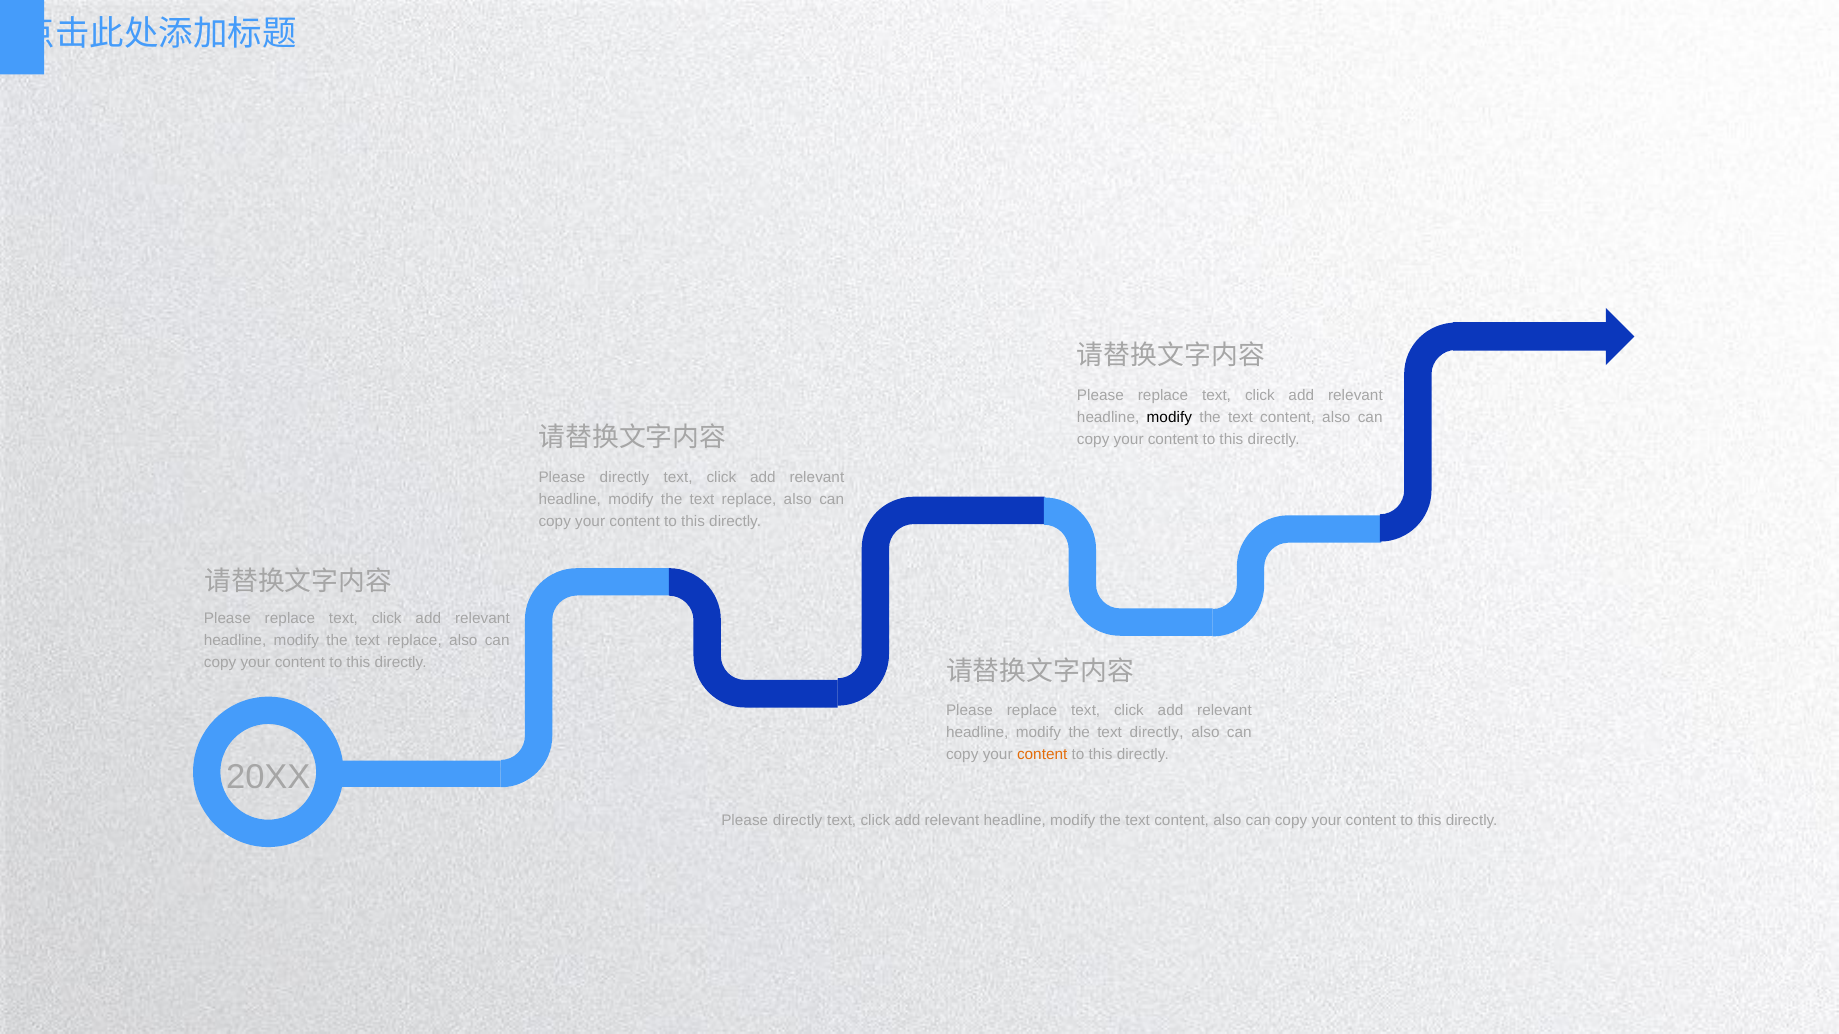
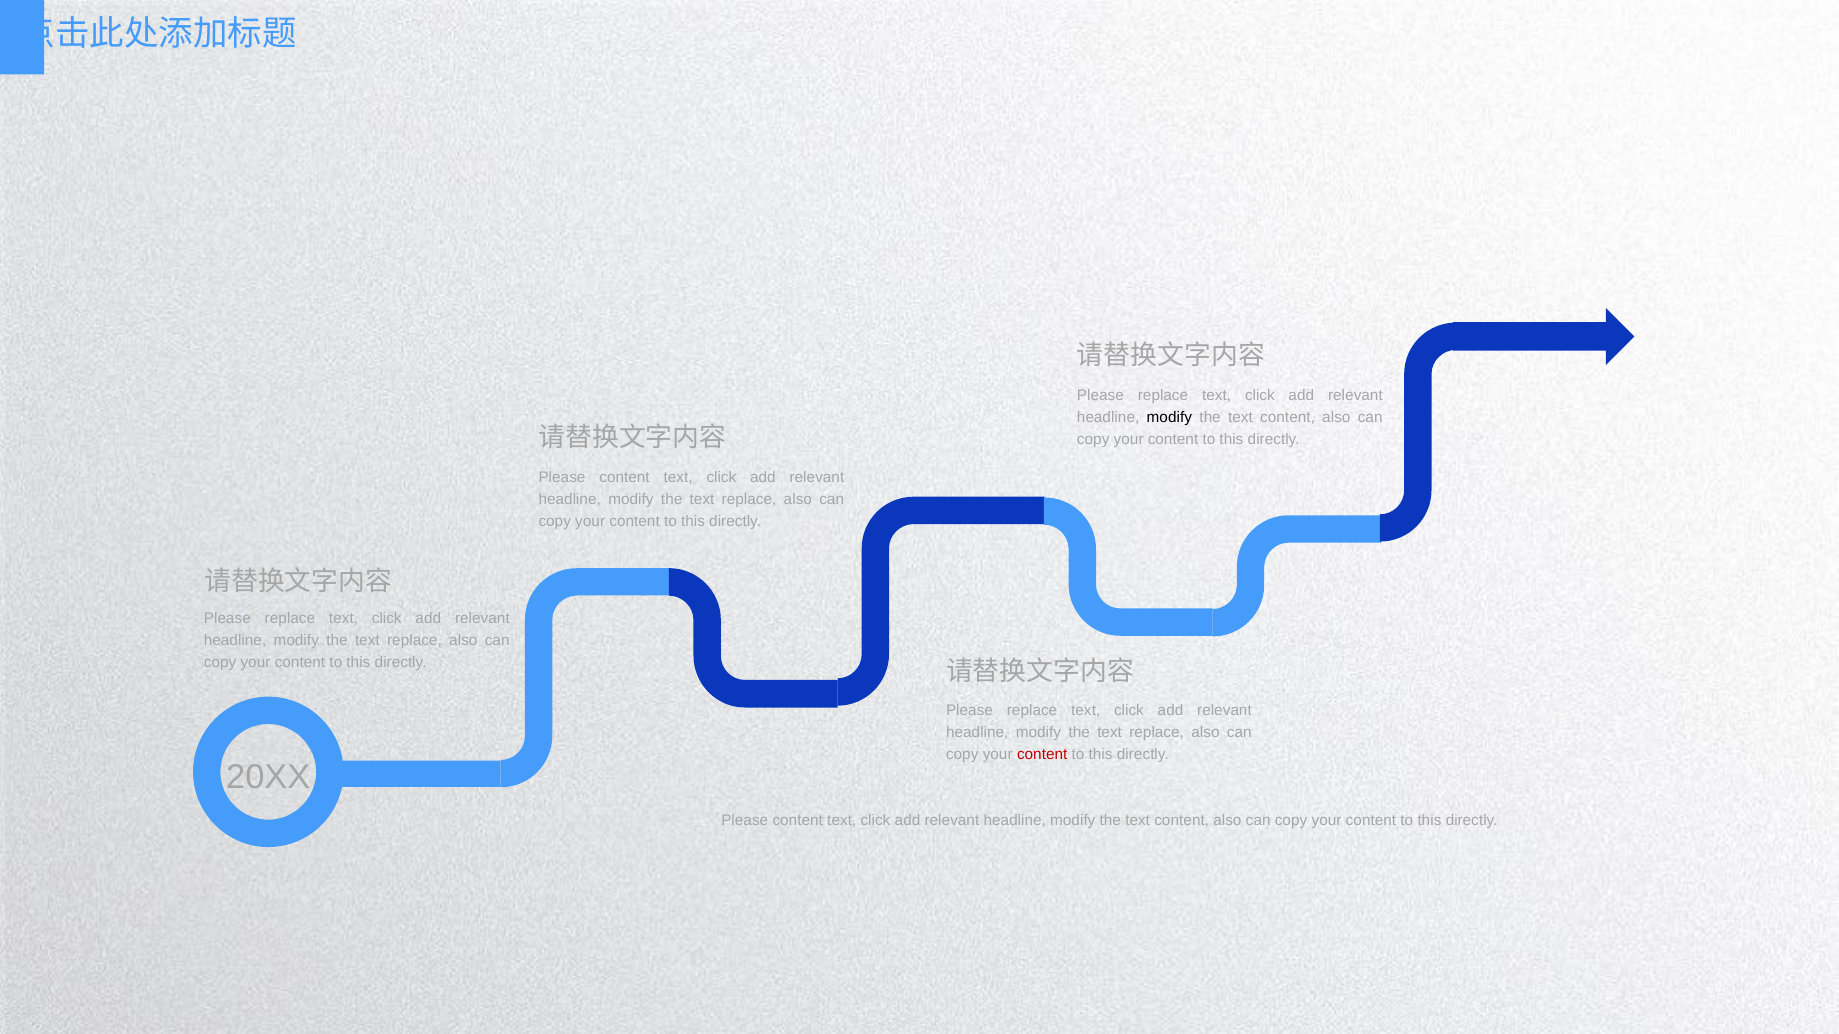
directly at (624, 478): directly -> content
directly at (1157, 733): directly -> replace
content at (1042, 755) colour: orange -> red
directly at (798, 821): directly -> content
